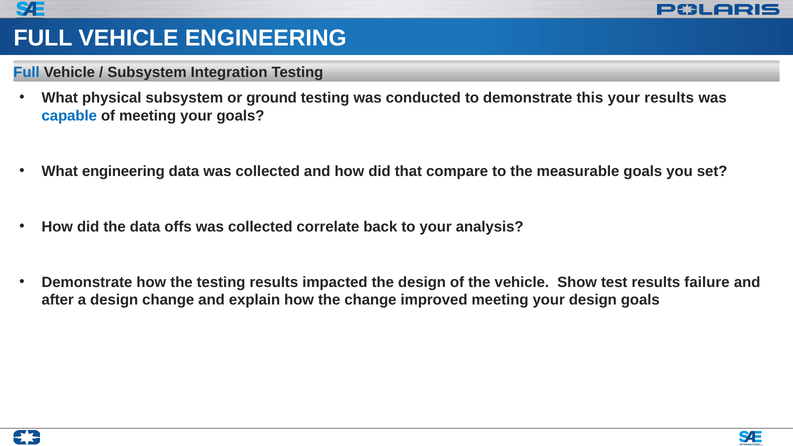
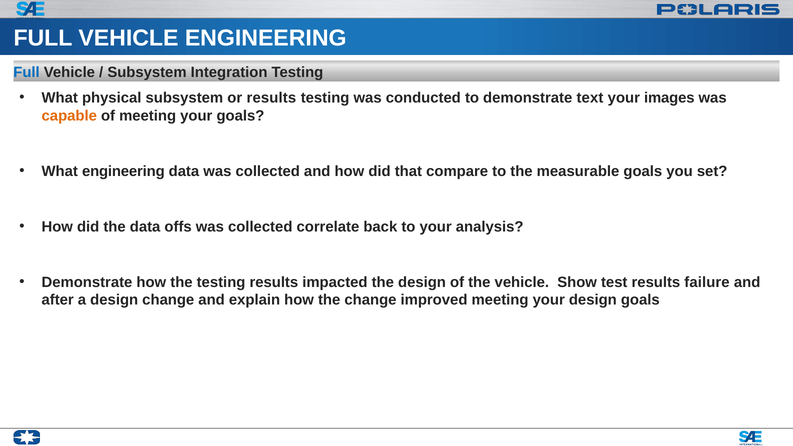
or ground: ground -> results
this: this -> text
your results: results -> images
capable colour: blue -> orange
